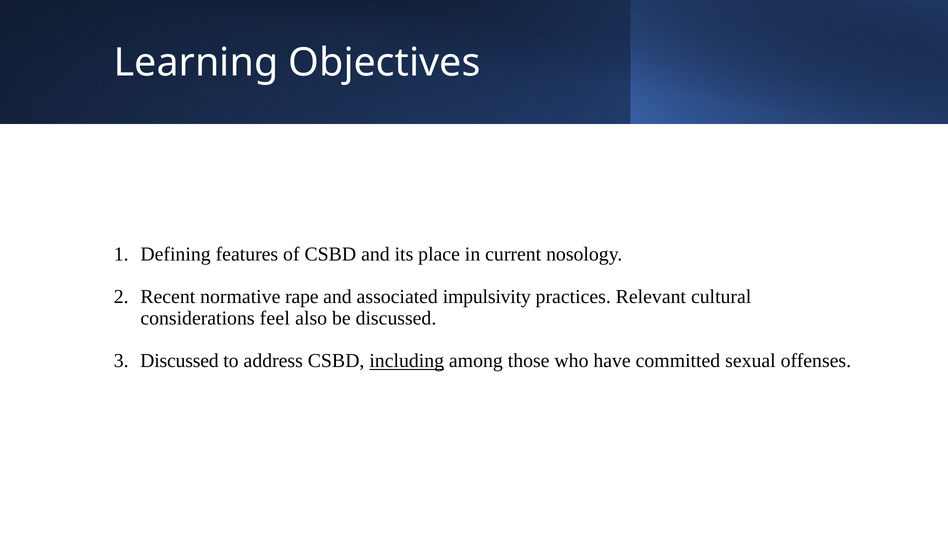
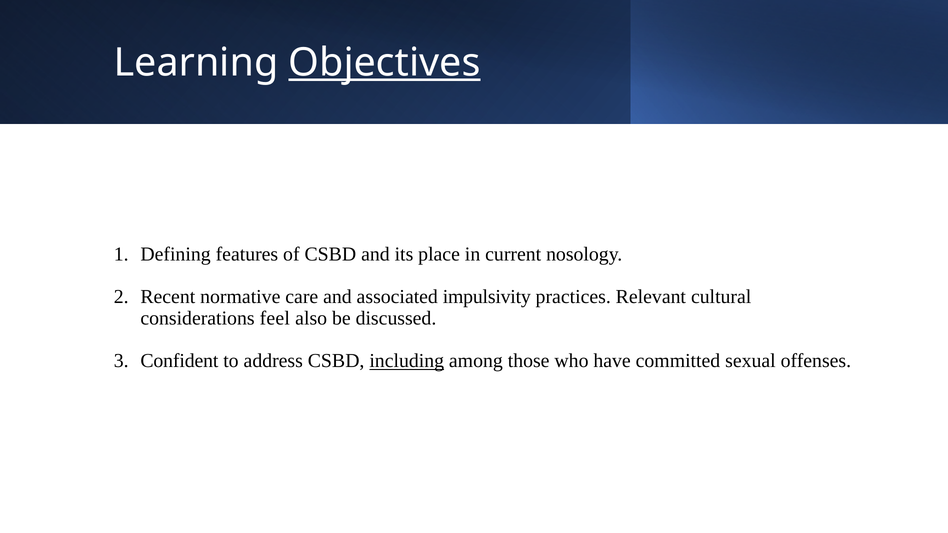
Objectives underline: none -> present
rape: rape -> care
Discussed at (179, 361): Discussed -> Confident
